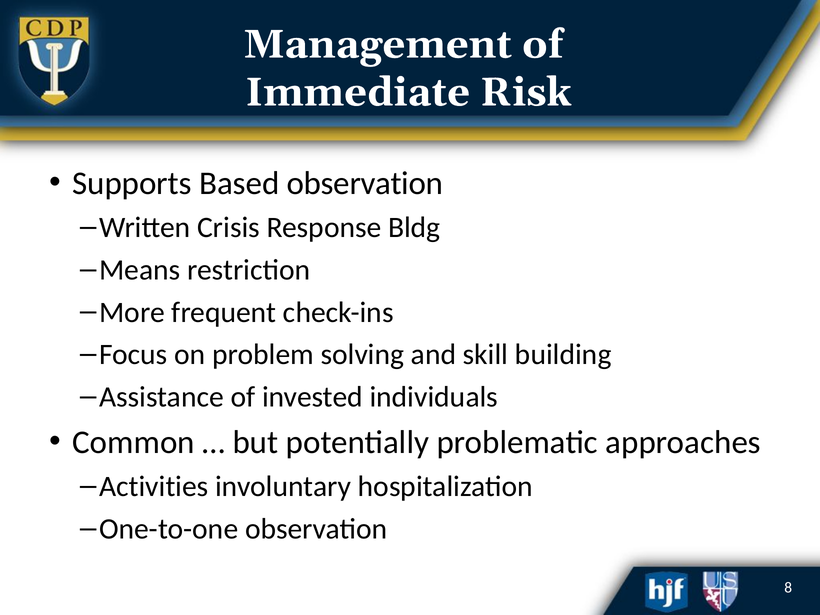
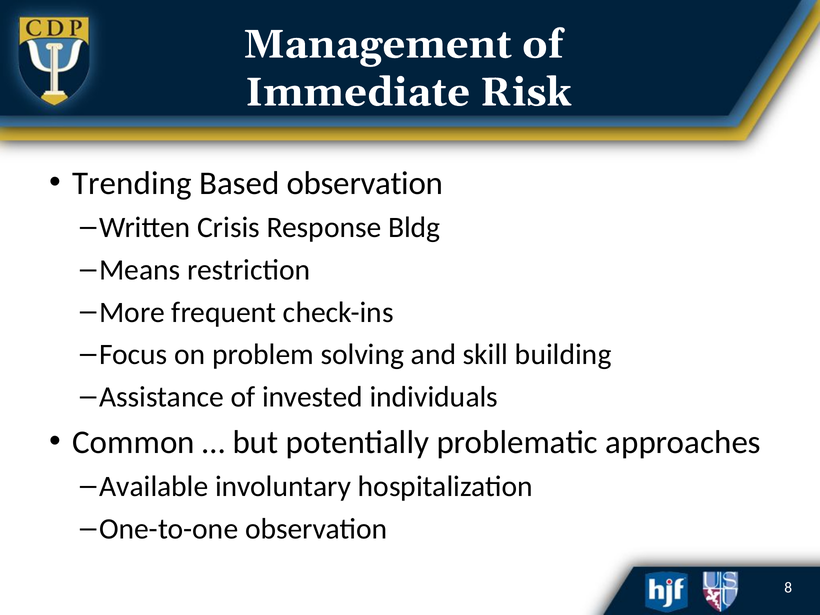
Supports: Supports -> Trending
Activities: Activities -> Available
